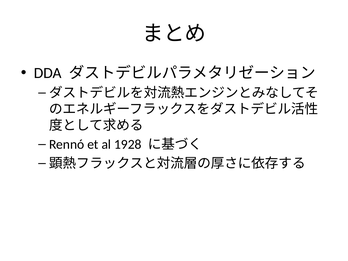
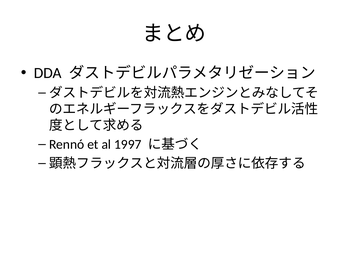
1928: 1928 -> 1997
